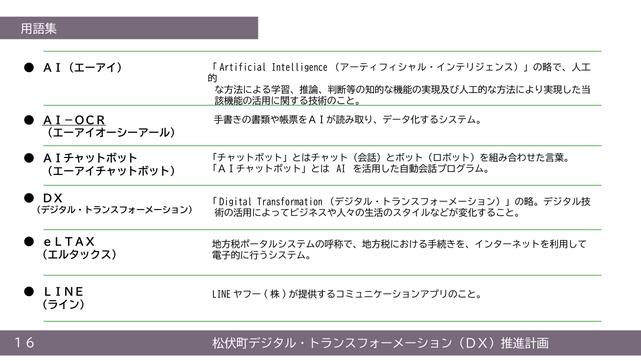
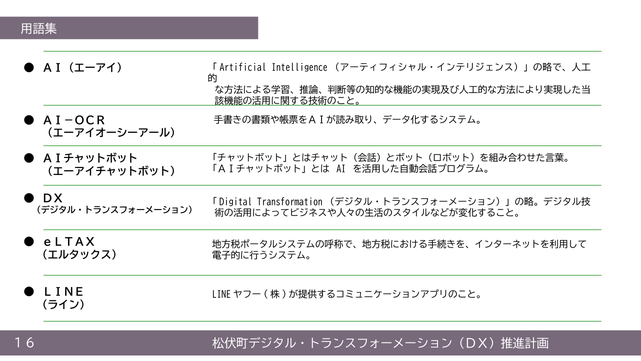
ＡＩ－ＯＣＲ underline: present -> none
